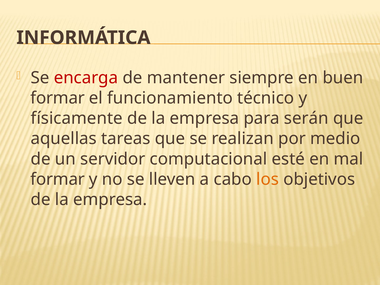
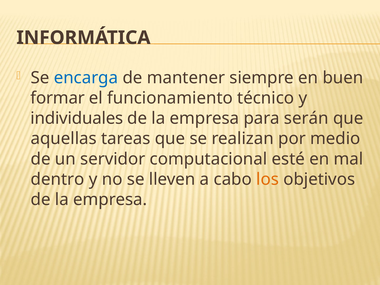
encarga colour: red -> blue
físicamente: físicamente -> individuales
formar at (58, 179): formar -> dentro
